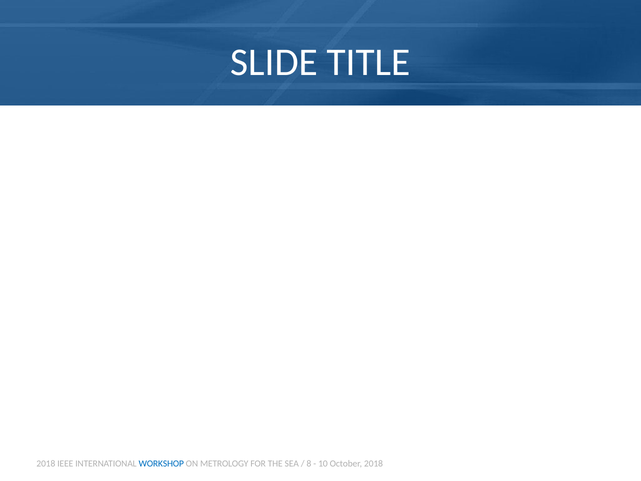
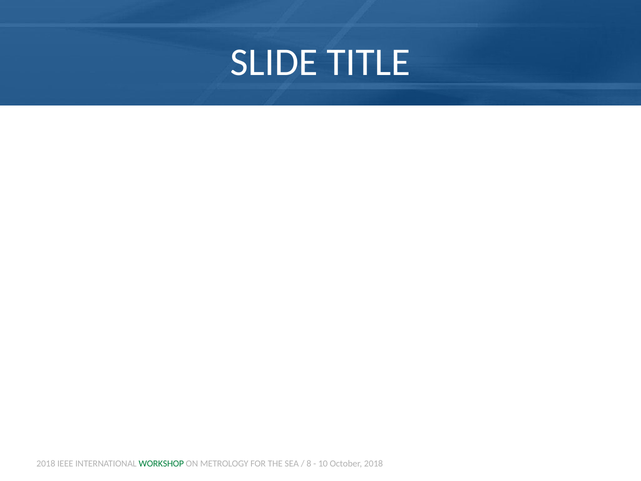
WORKSHOP colour: blue -> green
